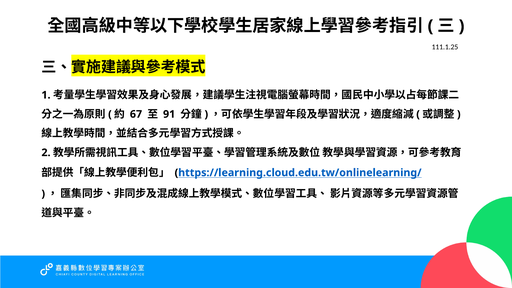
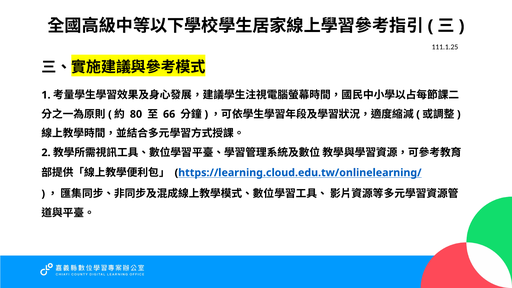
67: 67 -> 80
91: 91 -> 66
